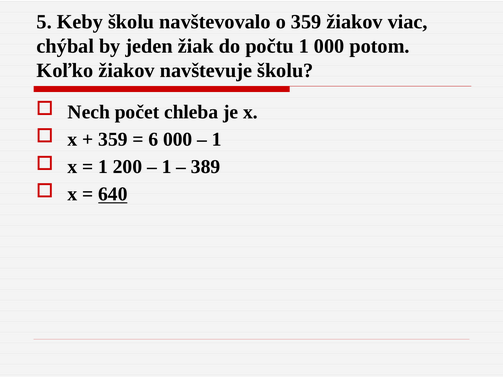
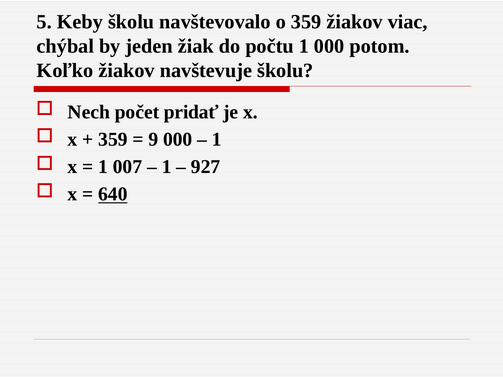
chleba: chleba -> pridať
6: 6 -> 9
200: 200 -> 007
389: 389 -> 927
